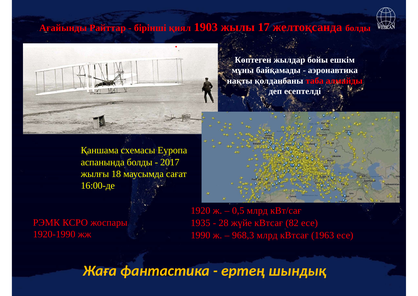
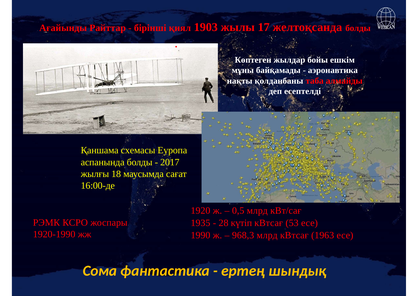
жүйе: жүйе -> күтіп
82: 82 -> 53
Жаға: Жаға -> Сома
